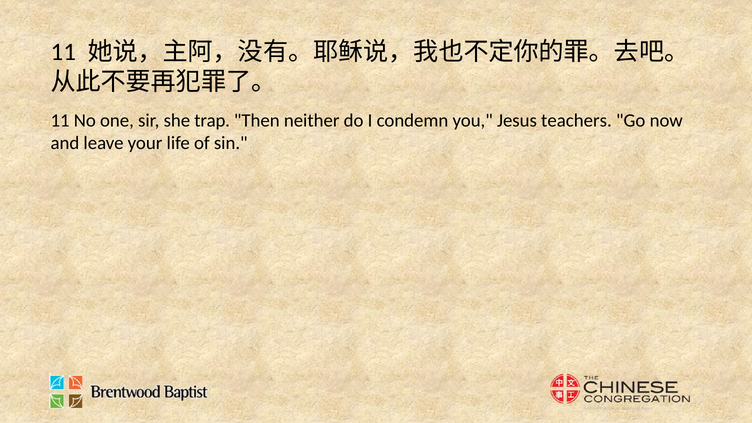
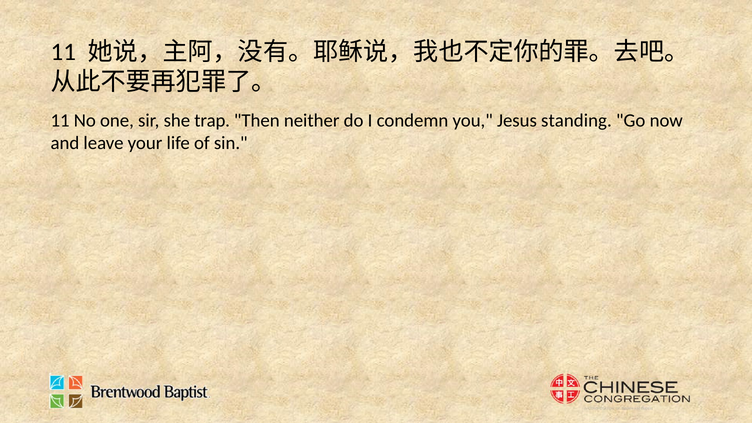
teachers: teachers -> standing
